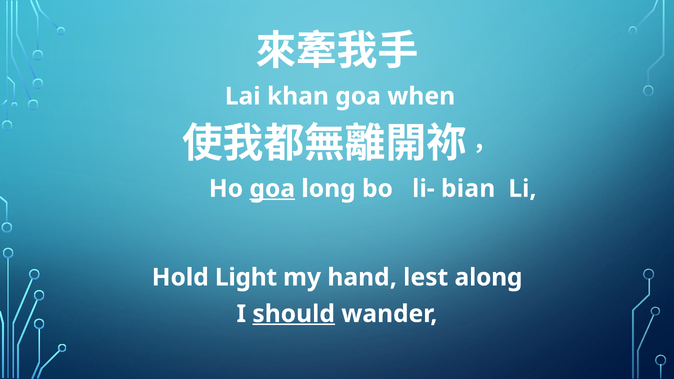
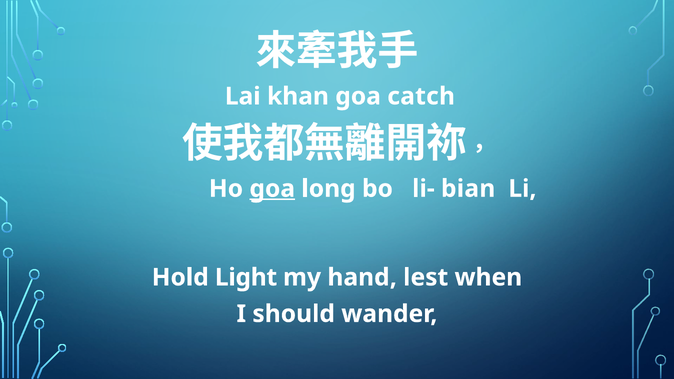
when: when -> catch
along: along -> when
should underline: present -> none
